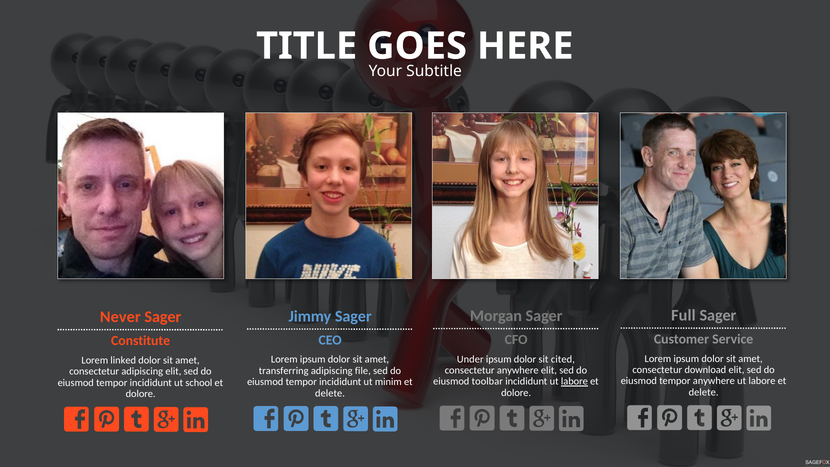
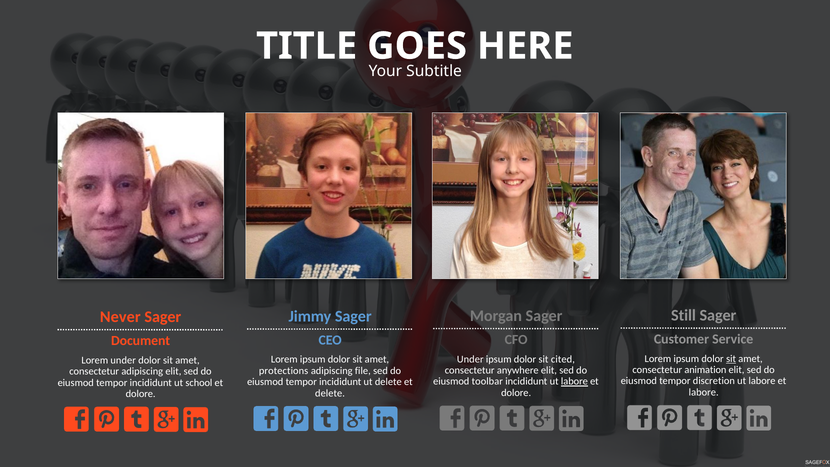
Full: Full -> Still
Constitute: Constitute -> Document
sit at (731, 359) underline: none -> present
Lorem linked: linked -> under
download: download -> animation
transferring: transferring -> protections
tempor anywhere: anywhere -> discretion
ut minim: minim -> delete
delete at (704, 392): delete -> labore
